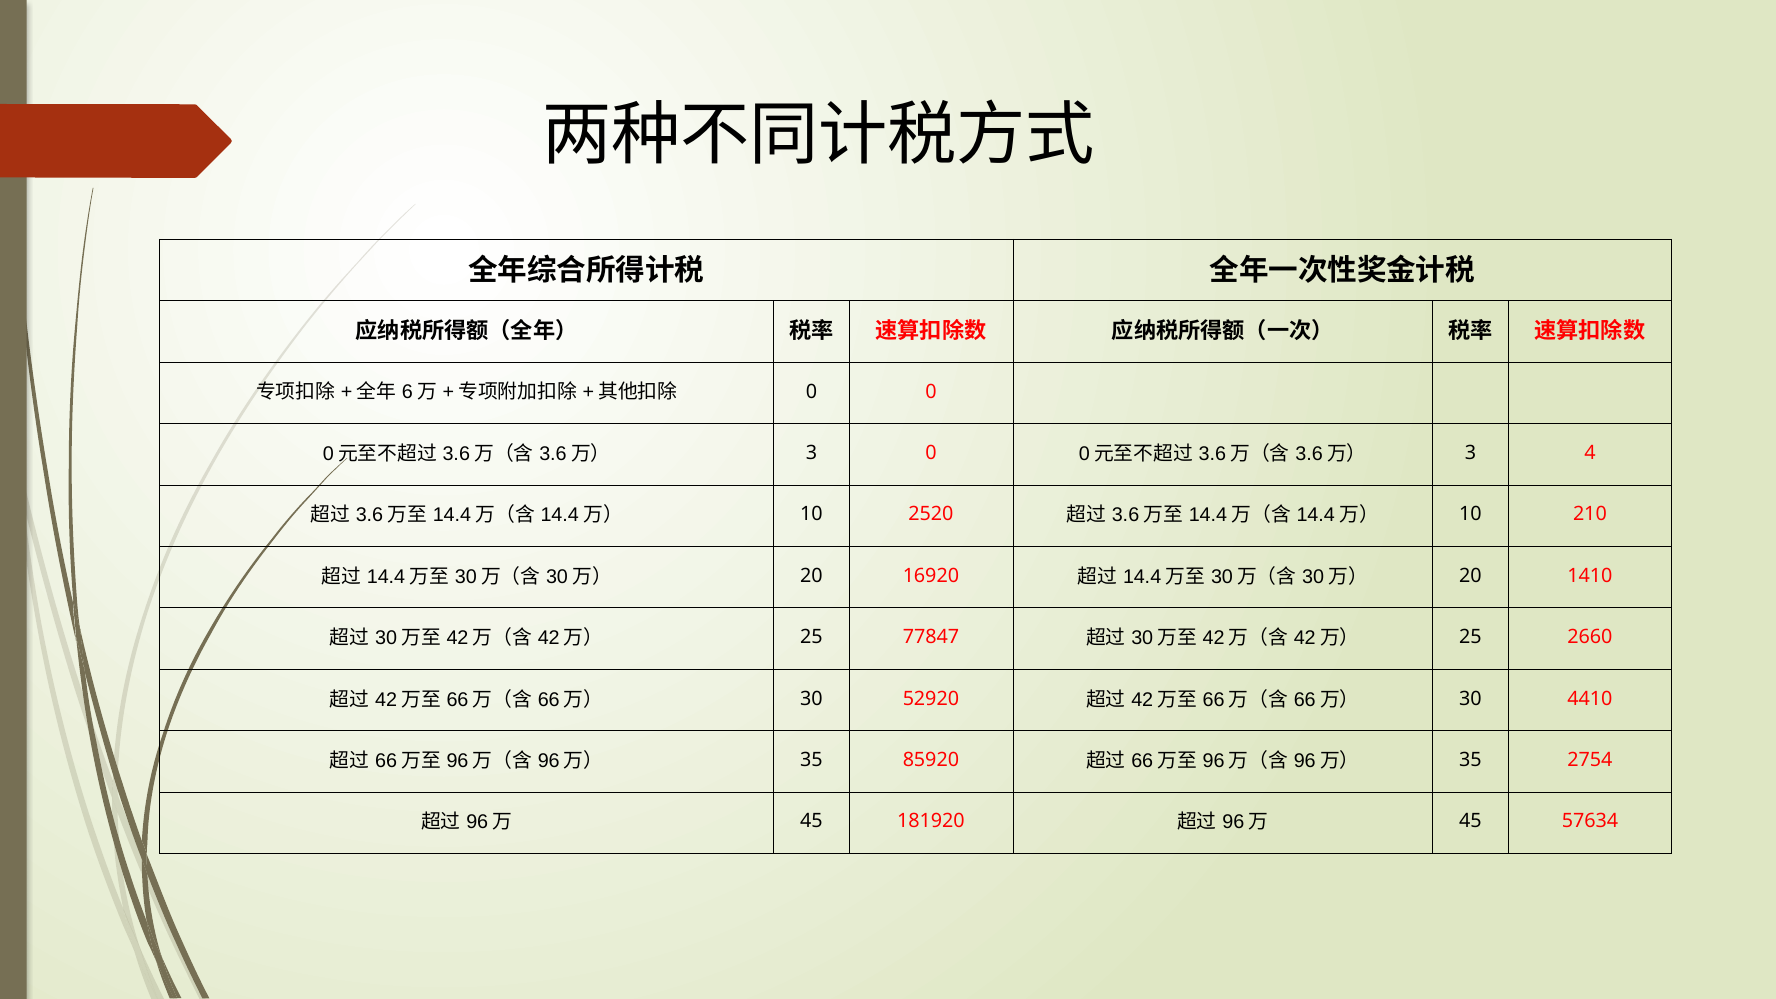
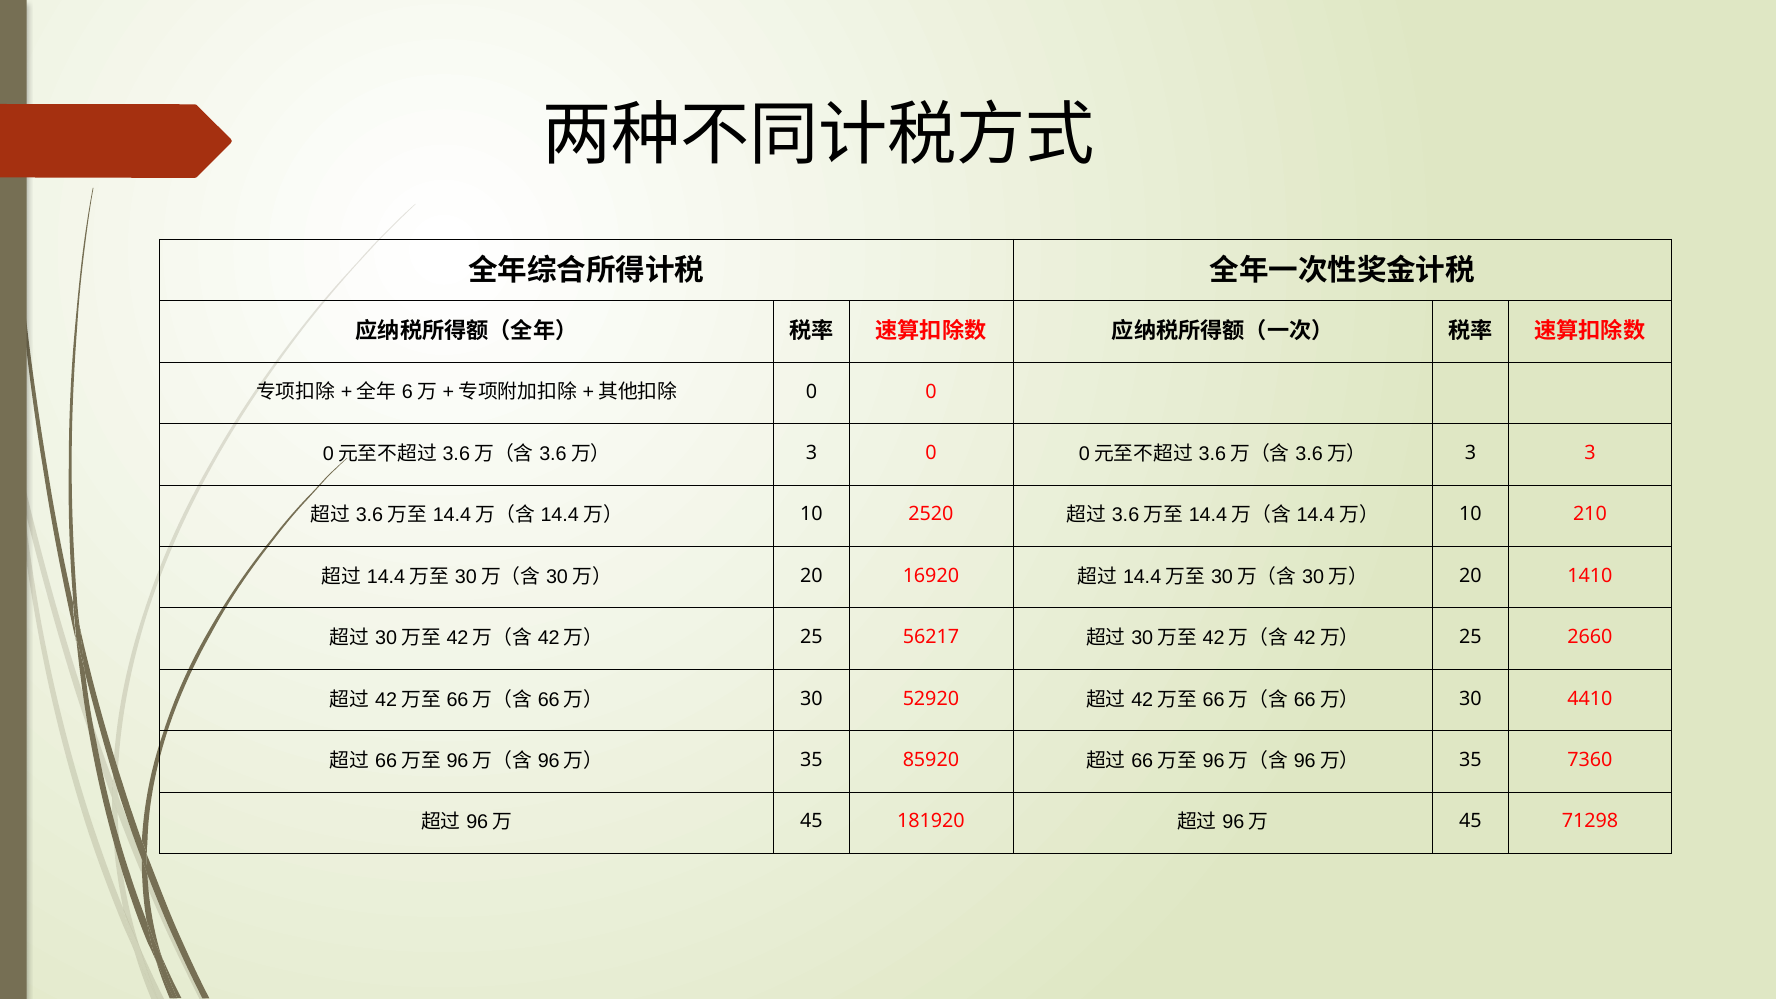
3 4: 4 -> 3
77847: 77847 -> 56217
2754: 2754 -> 7360
57634: 57634 -> 71298
